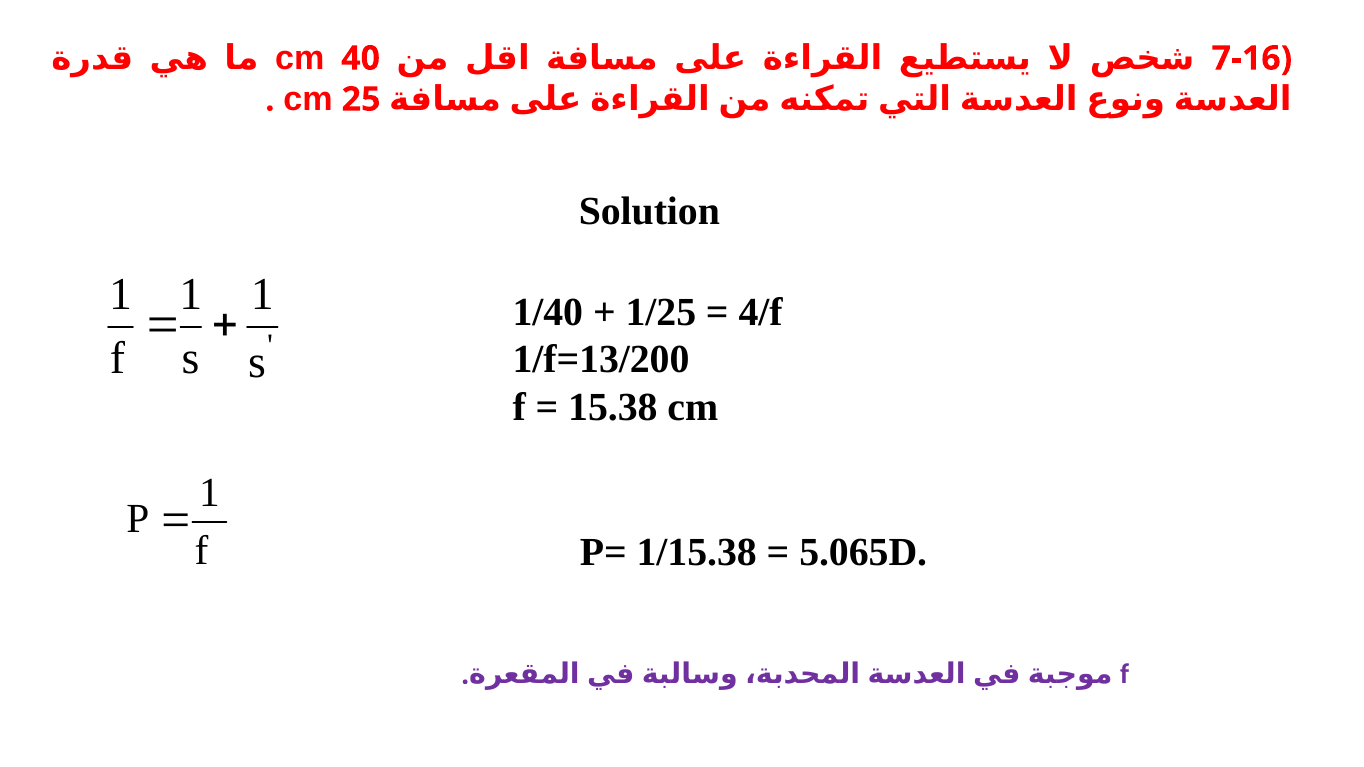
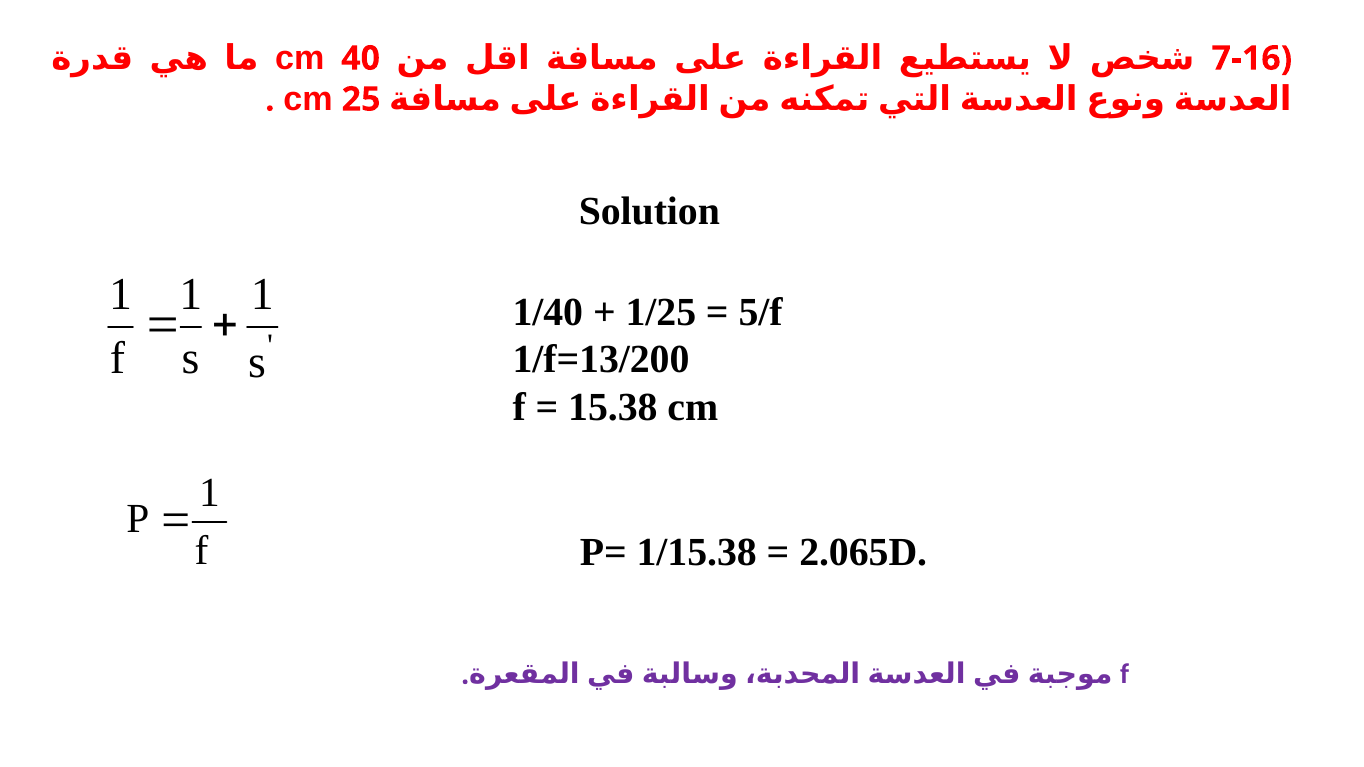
4/f: 4/f -> 5/f
5.065D: 5.065D -> 2.065D
